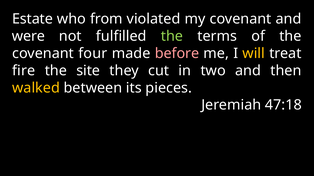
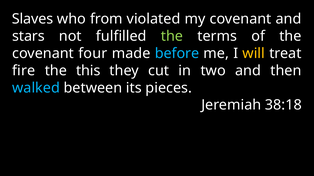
Estate: Estate -> Slaves
were: were -> stars
before colour: pink -> light blue
site: site -> this
walked colour: yellow -> light blue
47:18: 47:18 -> 38:18
